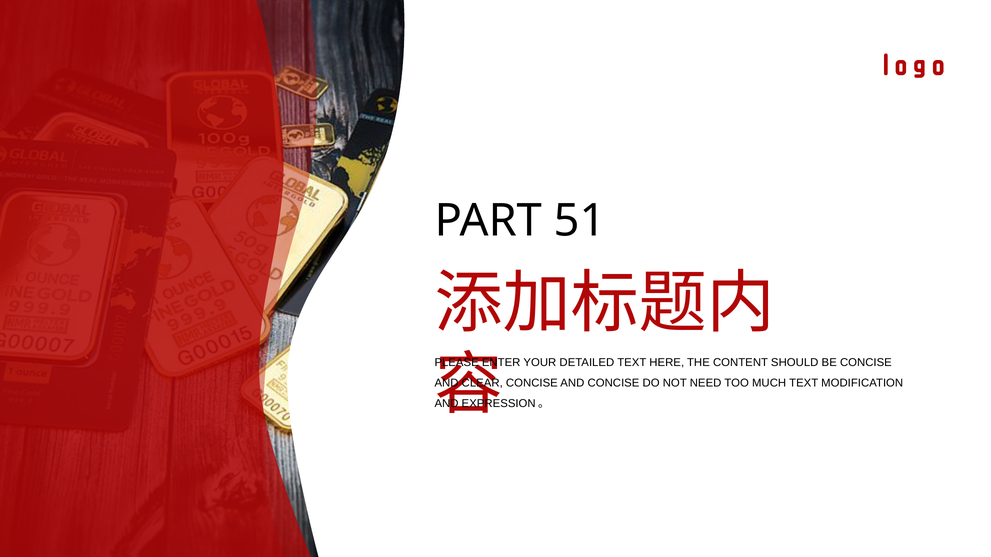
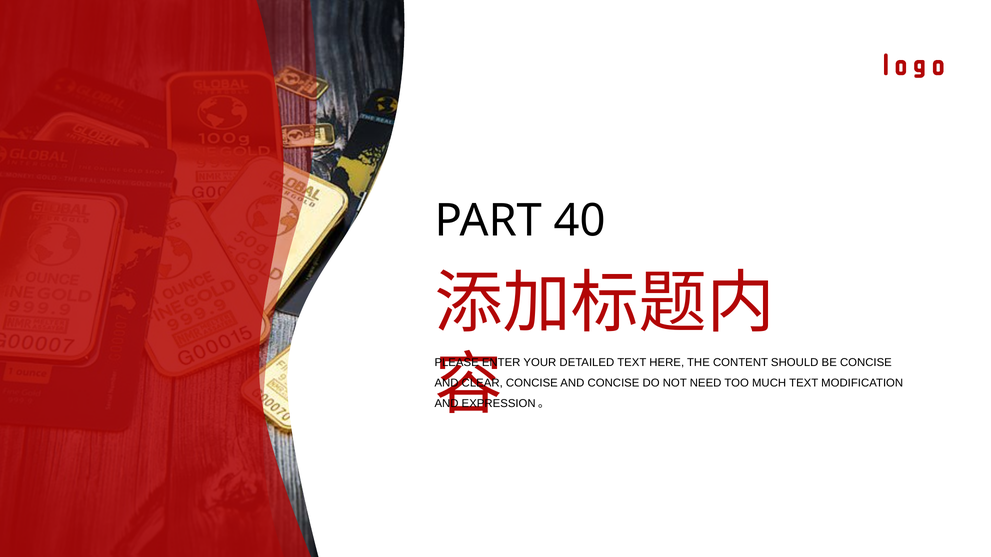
51: 51 -> 40
